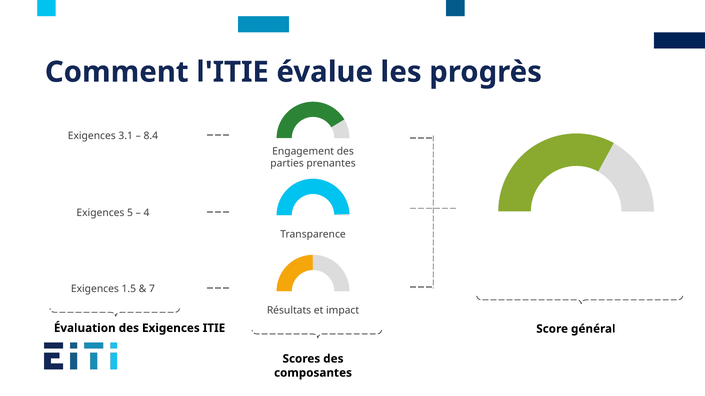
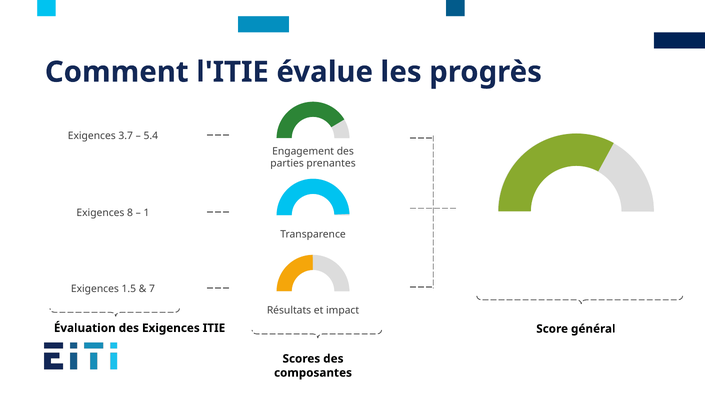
3.1: 3.1 -> 3.7
8.4: 8.4 -> 5.4
5: 5 -> 8
4: 4 -> 1
